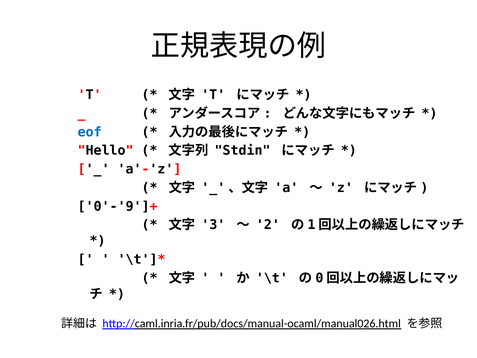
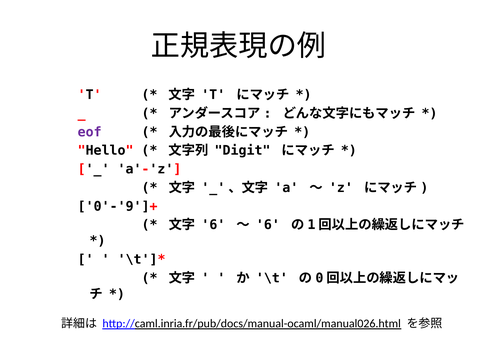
eof colour: blue -> purple
Stdin: Stdin -> Digit
3 at (213, 225): 3 -> 6
2 at (268, 225): 2 -> 6
